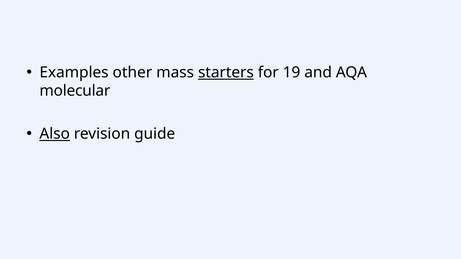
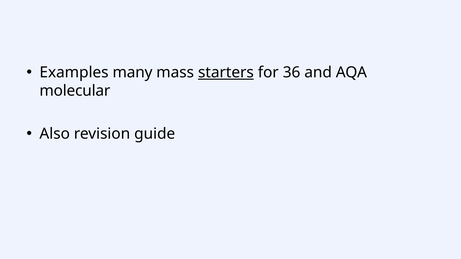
other: other -> many
19: 19 -> 36
Also underline: present -> none
